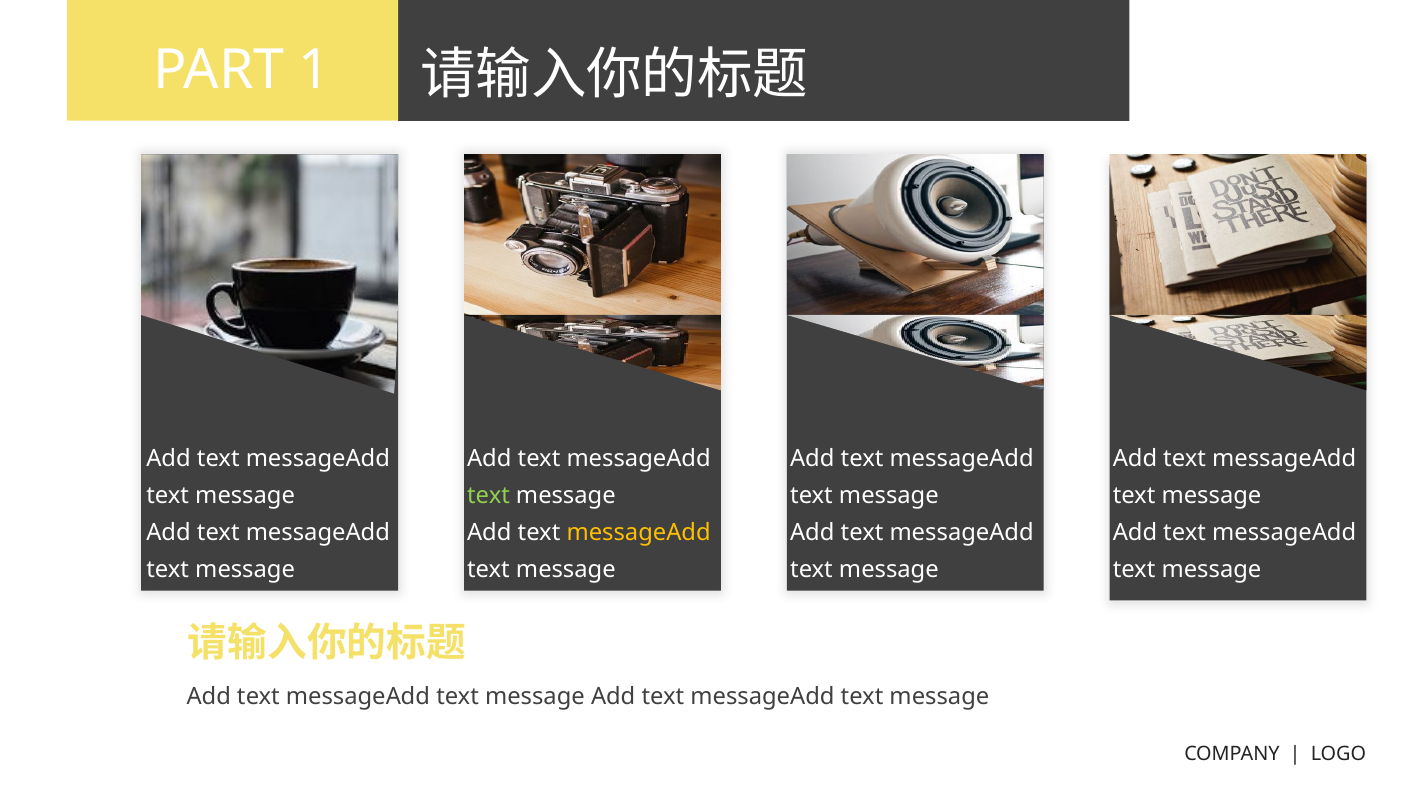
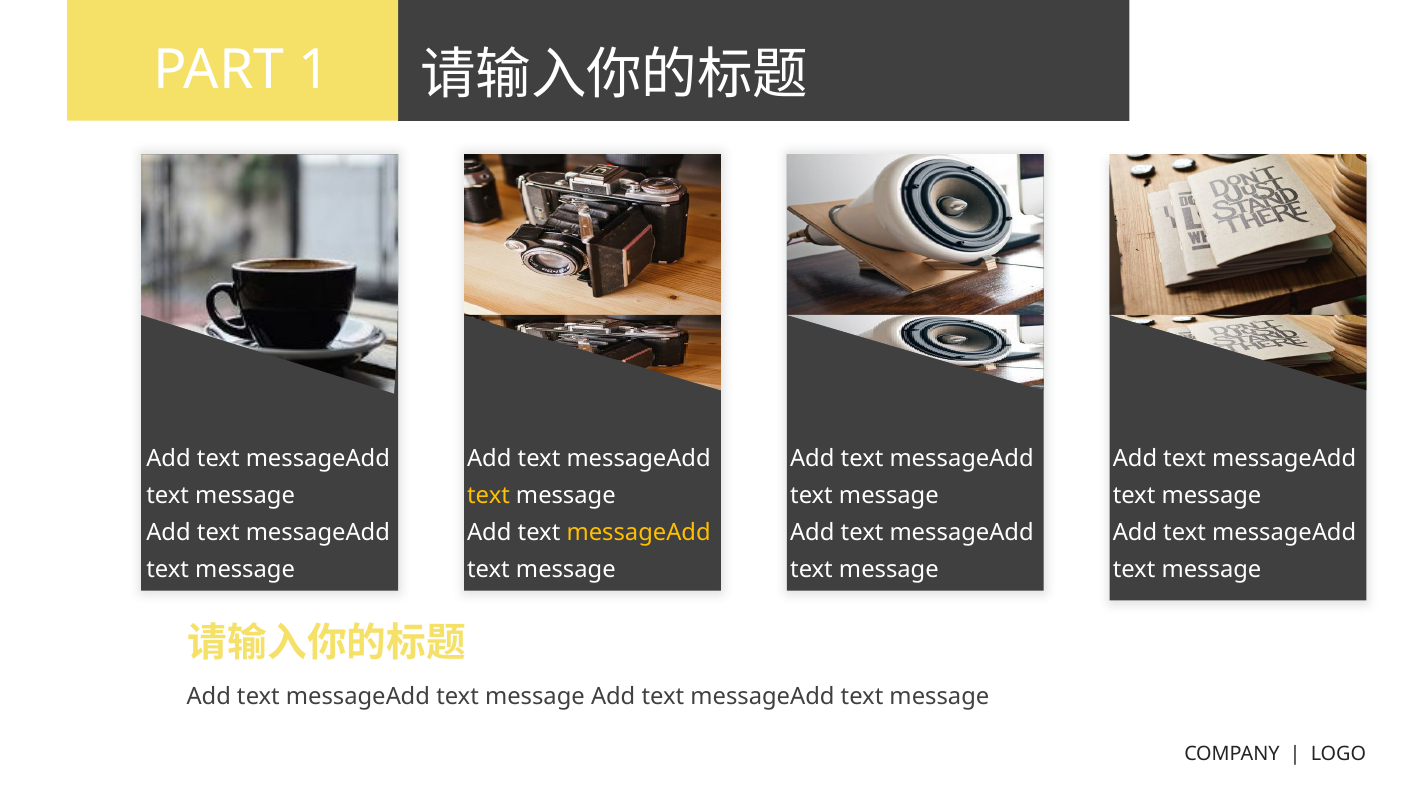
text at (489, 496) colour: light green -> yellow
